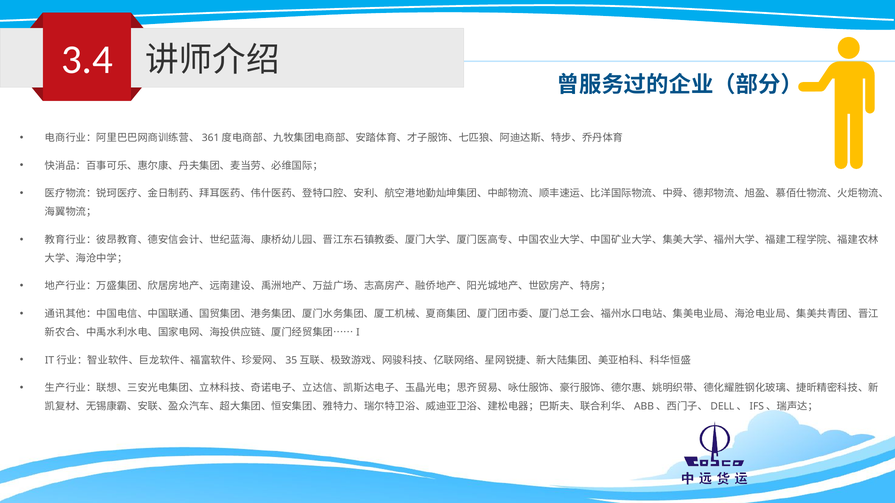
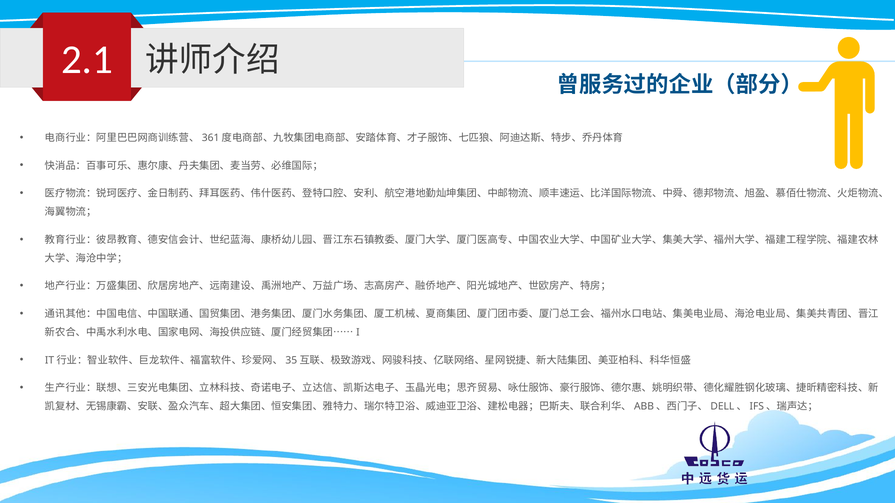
3.4: 3.4 -> 2.1
